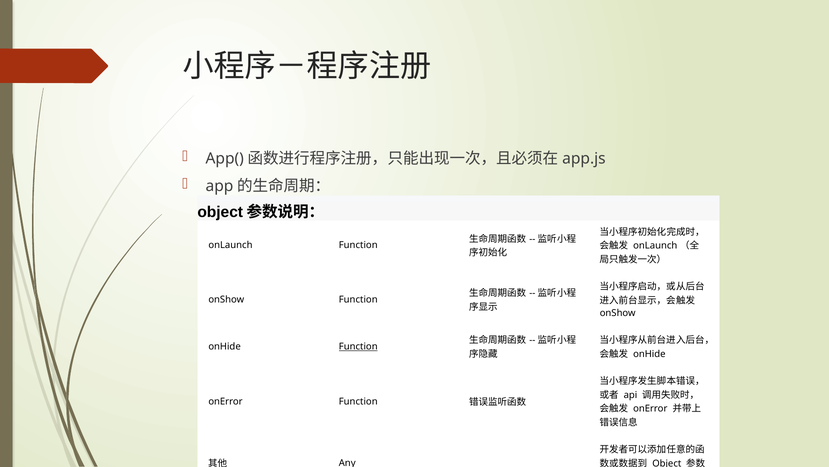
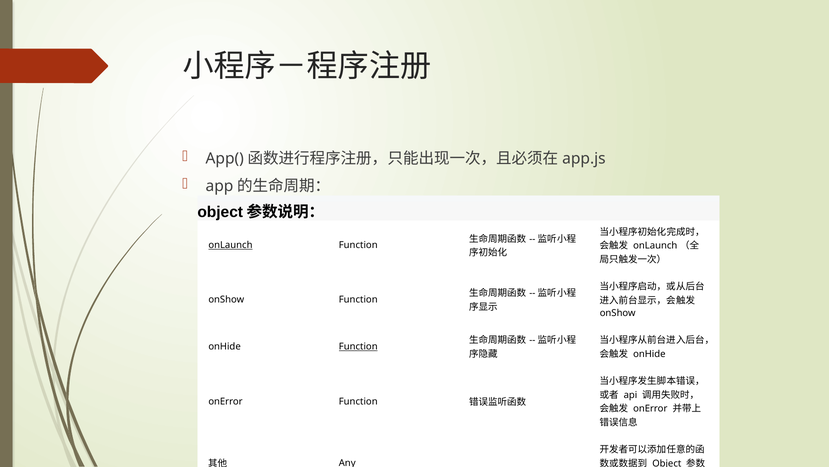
onLaunch at (230, 245) underline: none -> present
